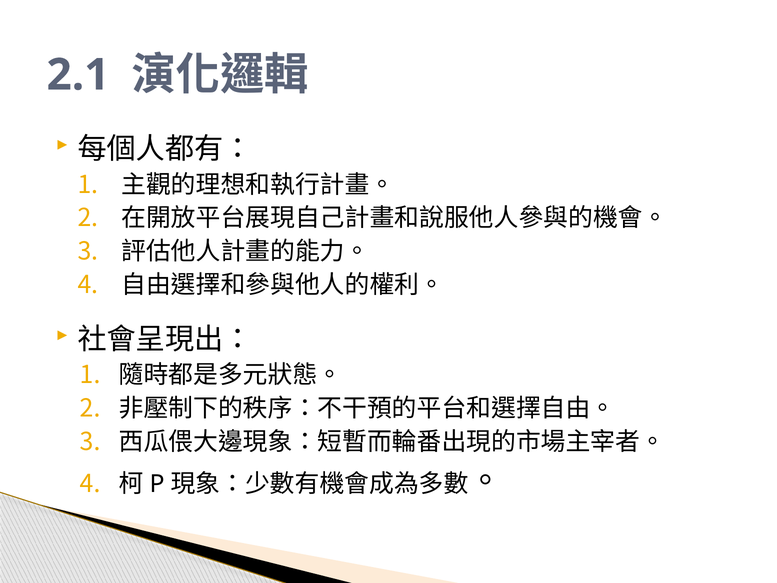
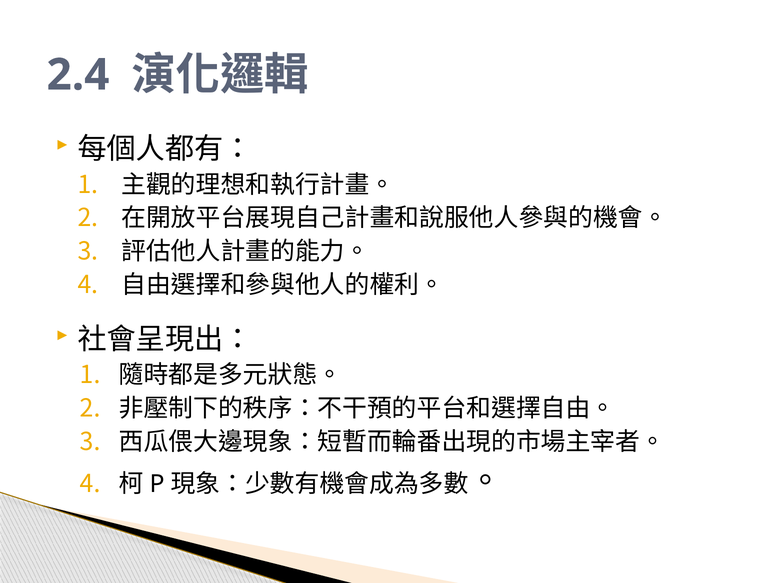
2.1: 2.1 -> 2.4
